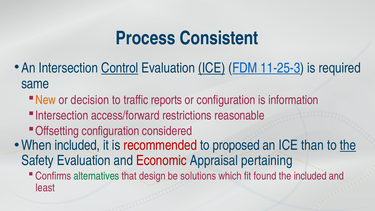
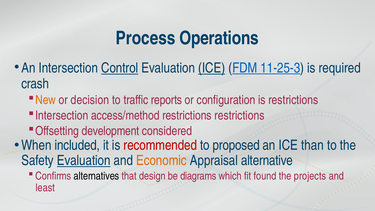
Consistent: Consistent -> Operations
same: same -> crash
is information: information -> restrictions
access/forward: access/forward -> access/method
restrictions reasonable: reasonable -> restrictions
Offsetting configuration: configuration -> development
the at (348, 145) underline: present -> none
Evaluation at (84, 160) underline: none -> present
Economic colour: red -> orange
pertaining: pertaining -> alternative
alternatives colour: green -> black
solutions: solutions -> diagrams
the included: included -> projects
